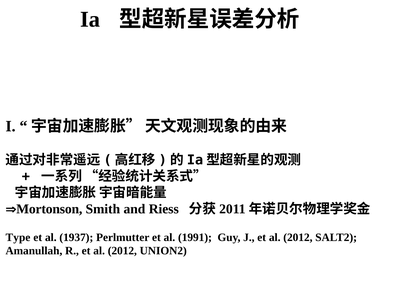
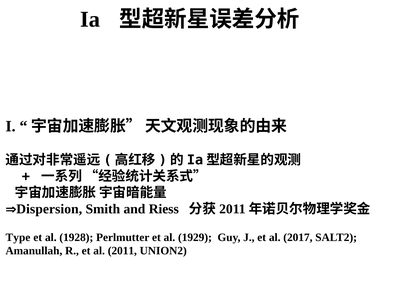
Mortonson: Mortonson -> Dispersion
1937: 1937 -> 1928
1991: 1991 -> 1929
J et al 2012: 2012 -> 2017
R et al 2012: 2012 -> 2011
